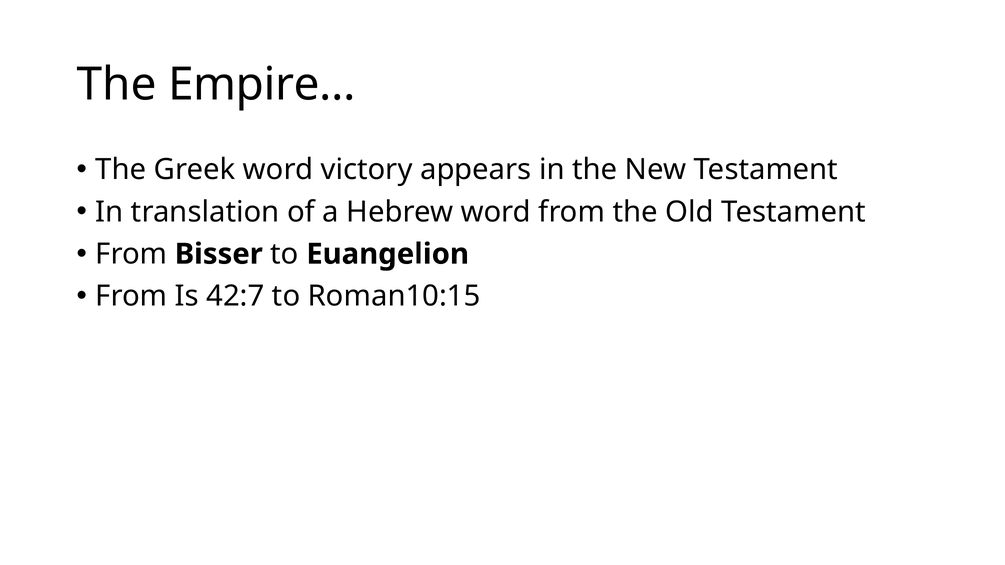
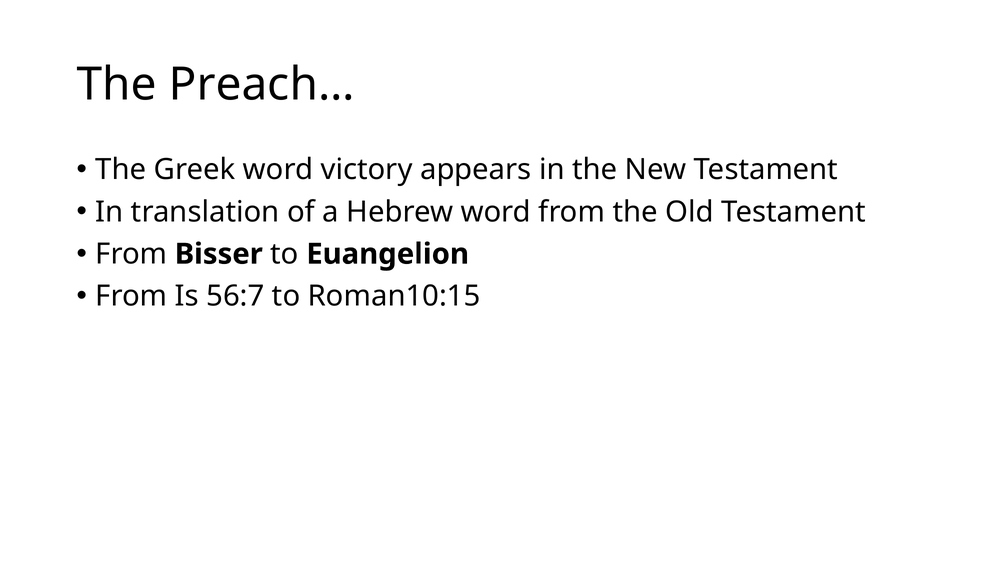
Empire…: Empire… -> Preach…
42:7: 42:7 -> 56:7
